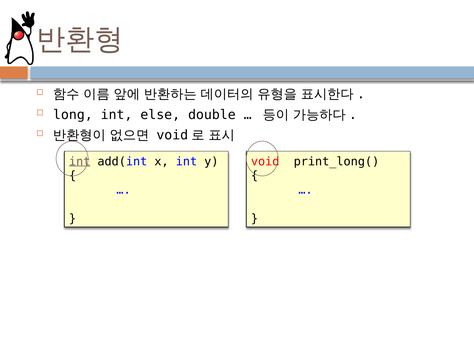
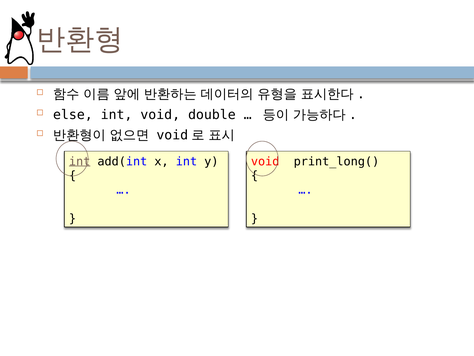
long: long -> else
int else: else -> void
